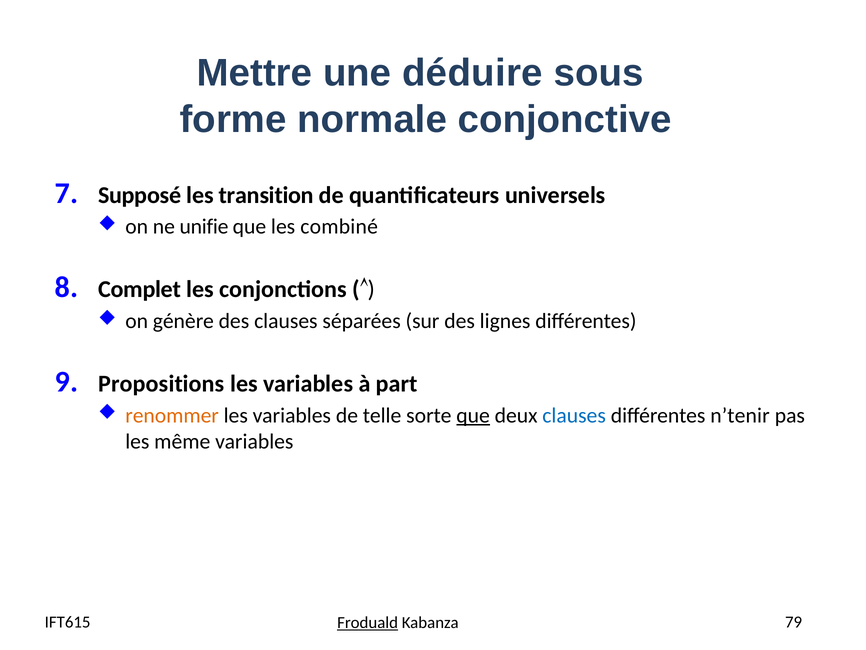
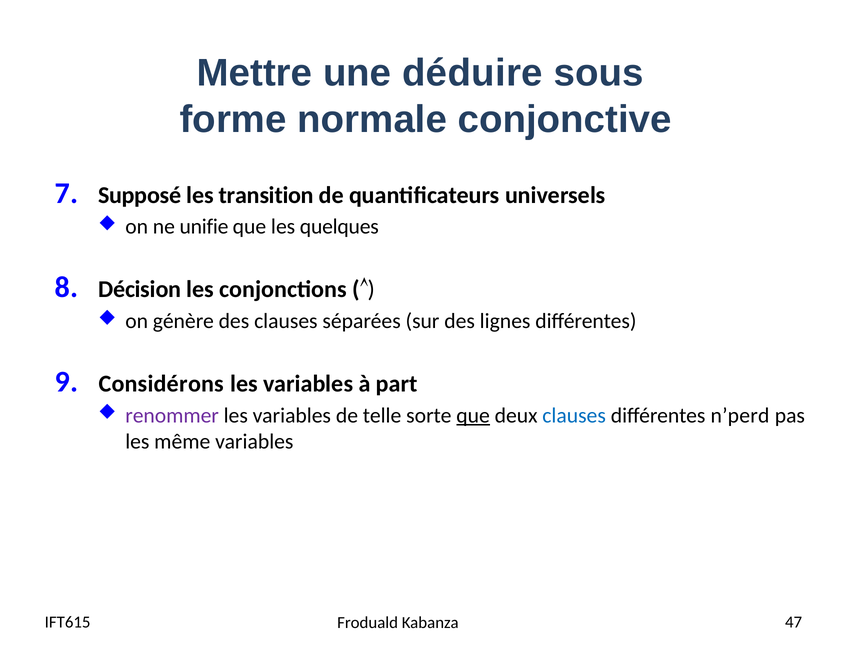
combiné: combiné -> quelques
Complet: Complet -> Décision
Propositions: Propositions -> Considérons
renommer colour: orange -> purple
n’tenir: n’tenir -> n’perd
Froduald underline: present -> none
79: 79 -> 47
